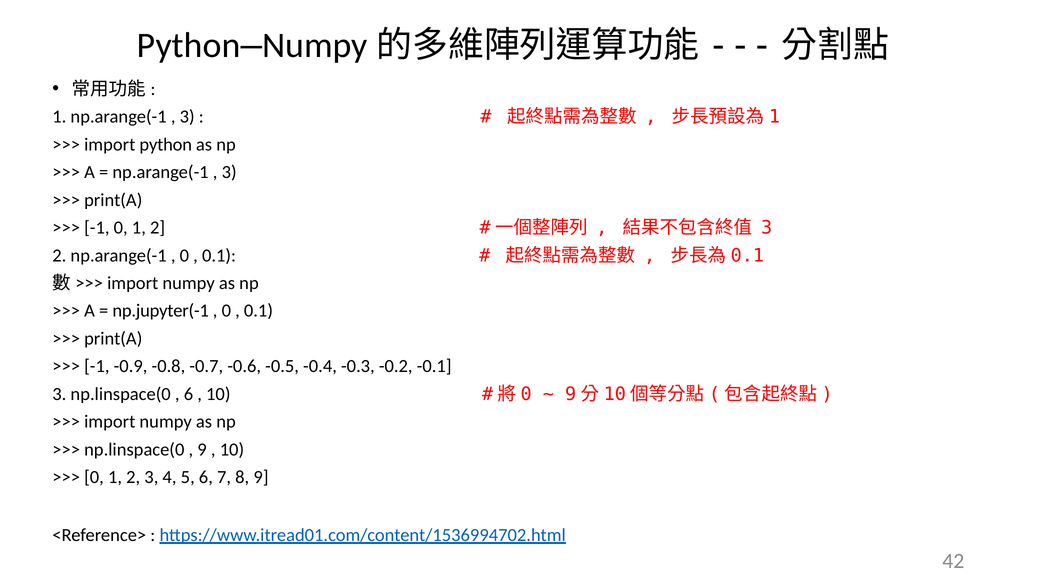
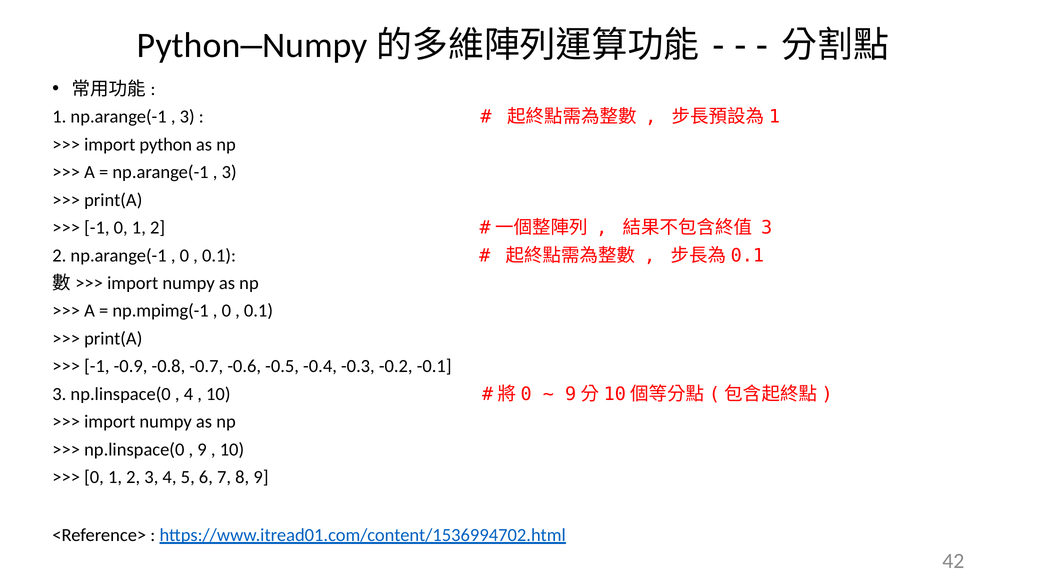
np.jupyter(-1: np.jupyter(-1 -> np.mpimg(-1
6 at (188, 394): 6 -> 4
